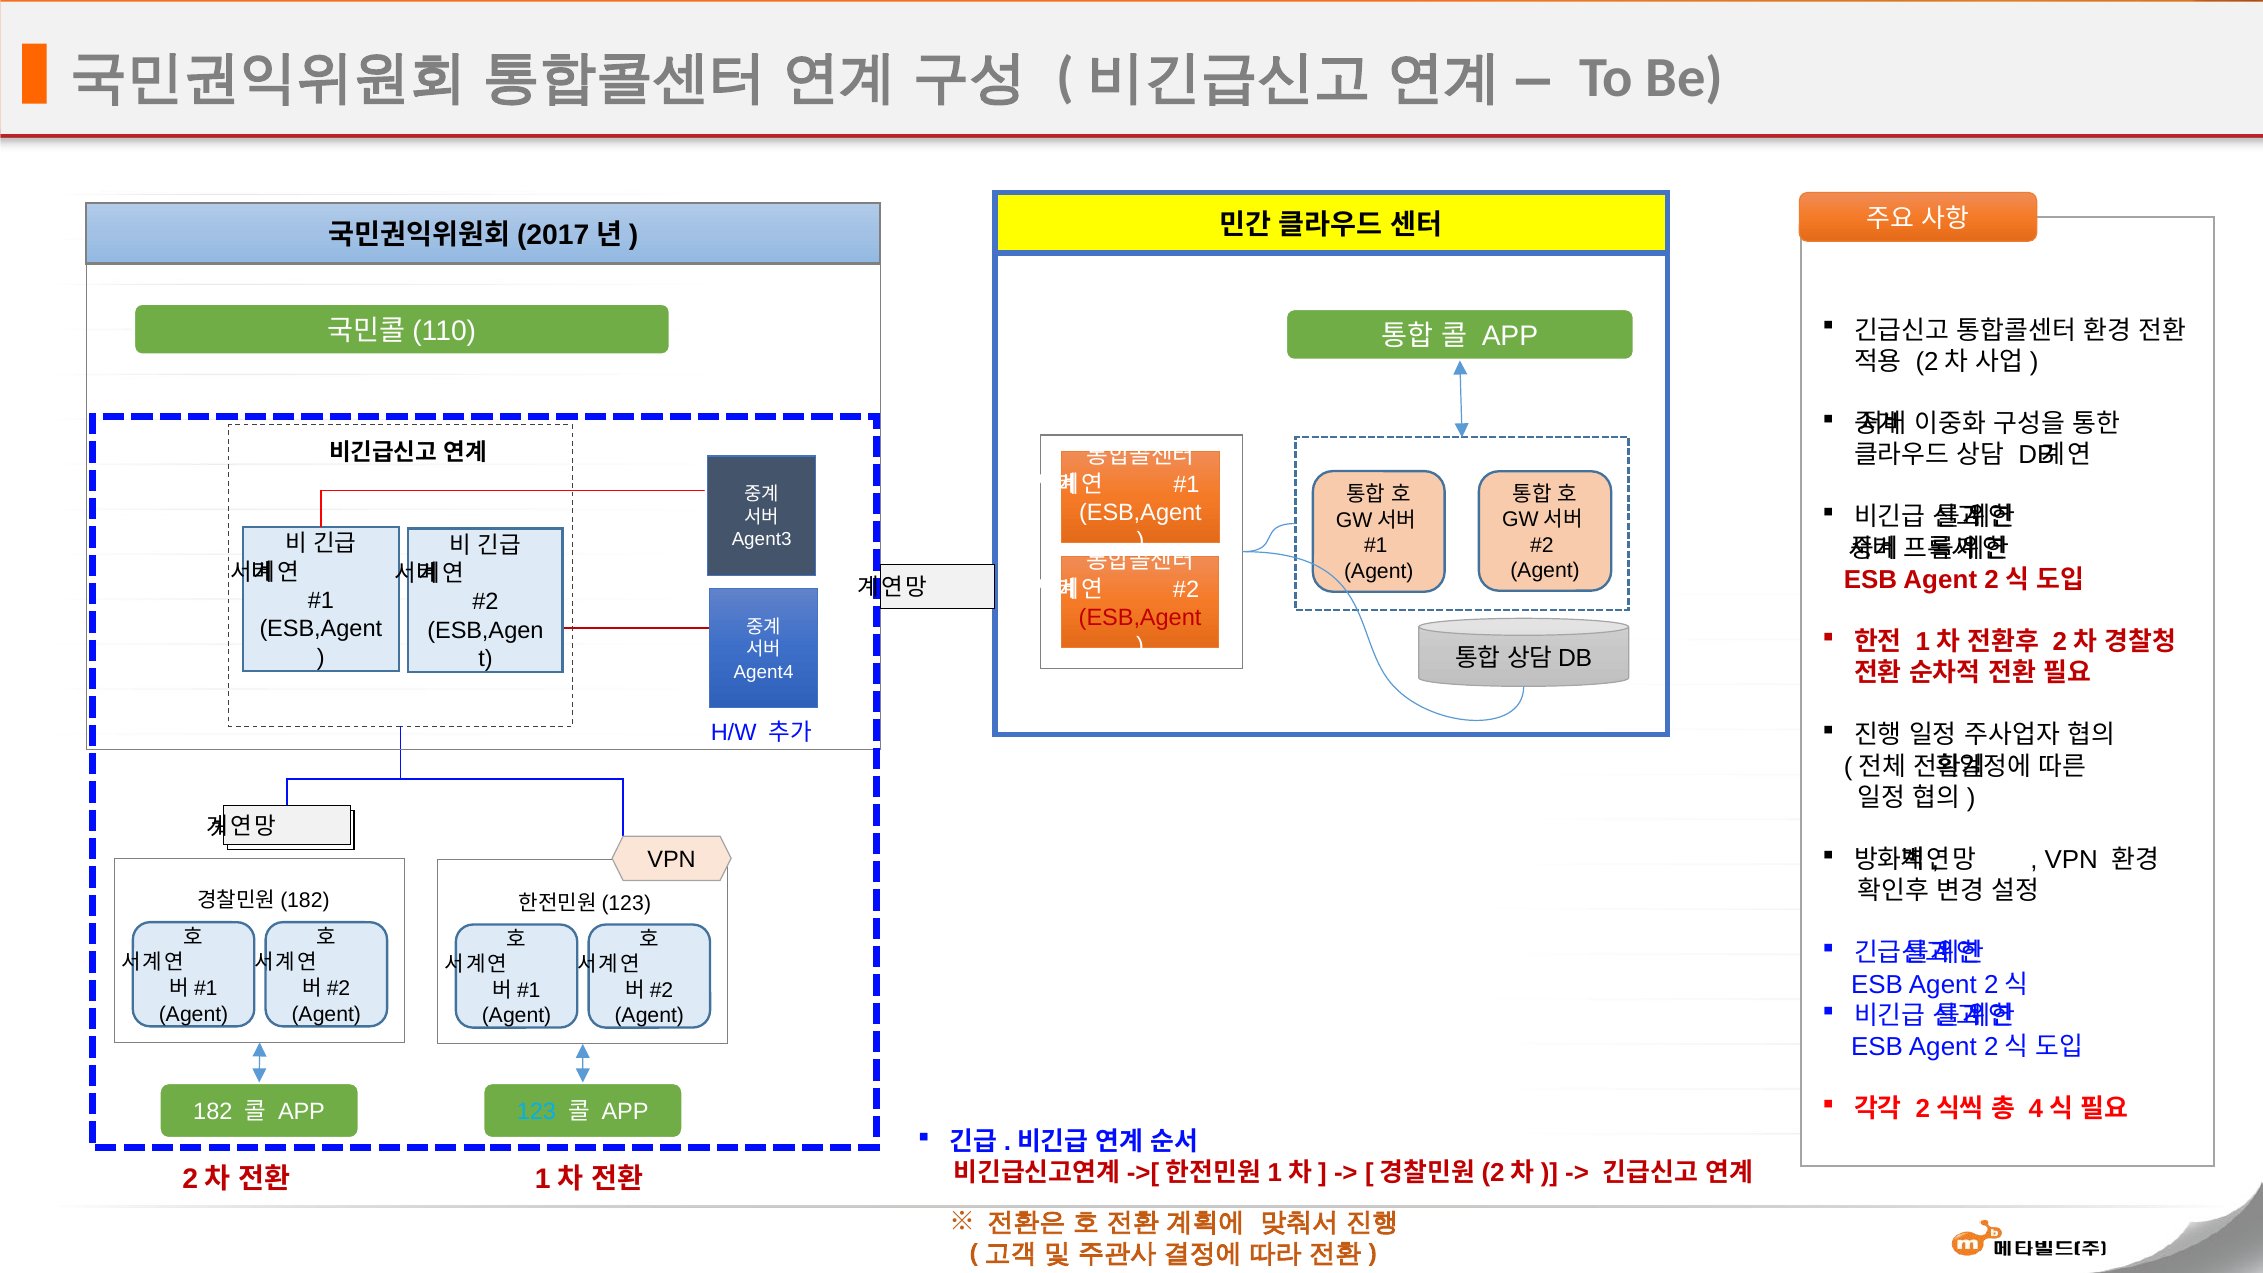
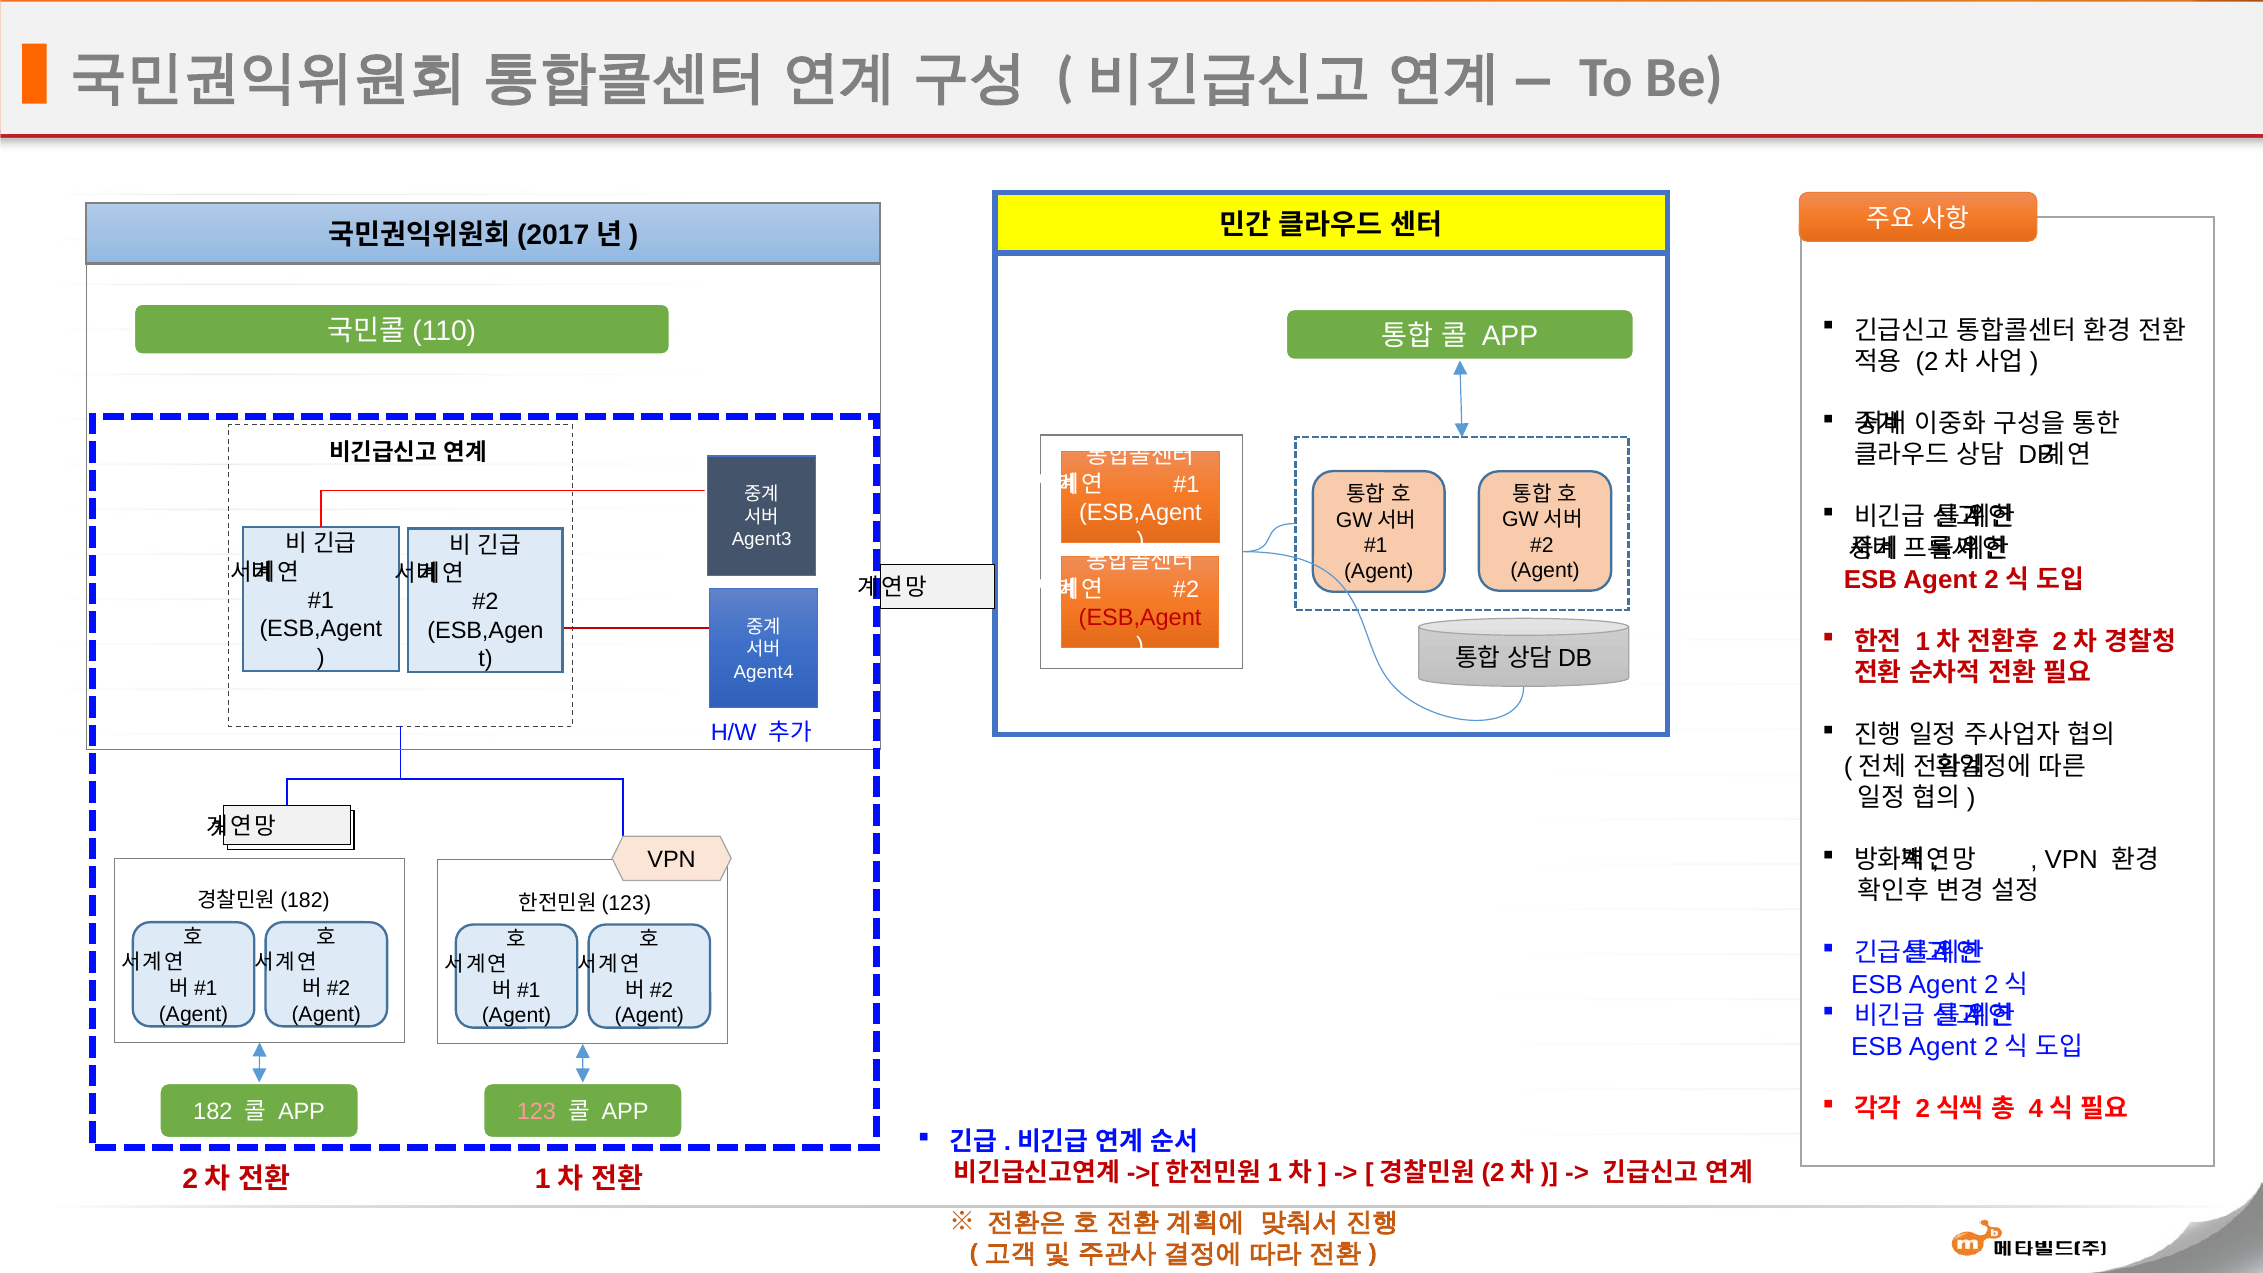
123 colour: light blue -> pink
